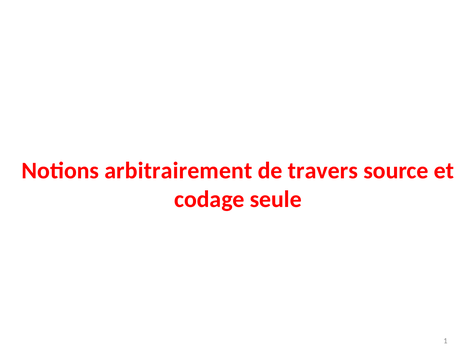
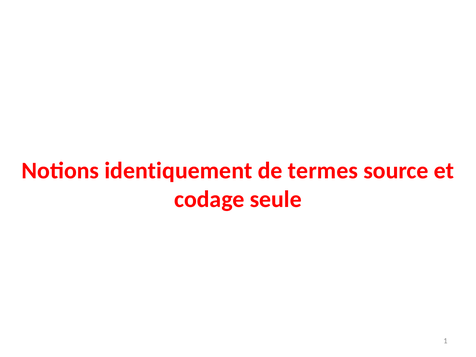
arbitrairement: arbitrairement -> identiquement
travers: travers -> termes
